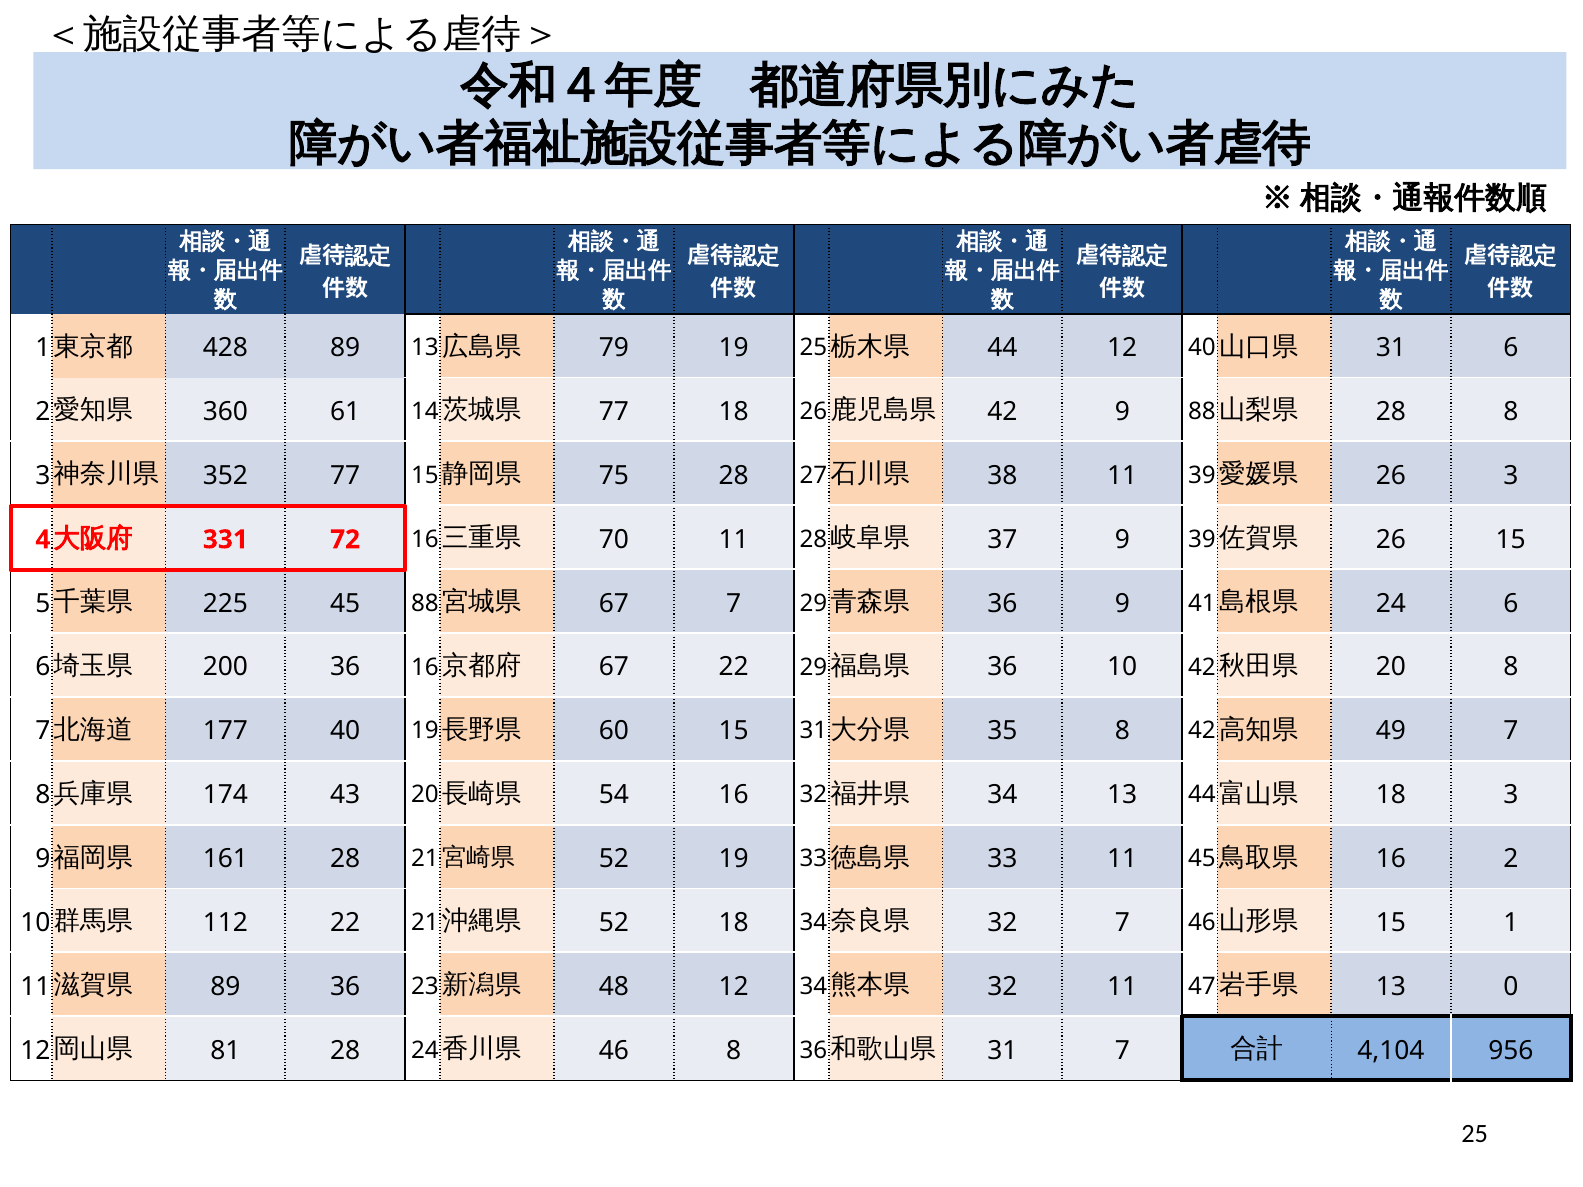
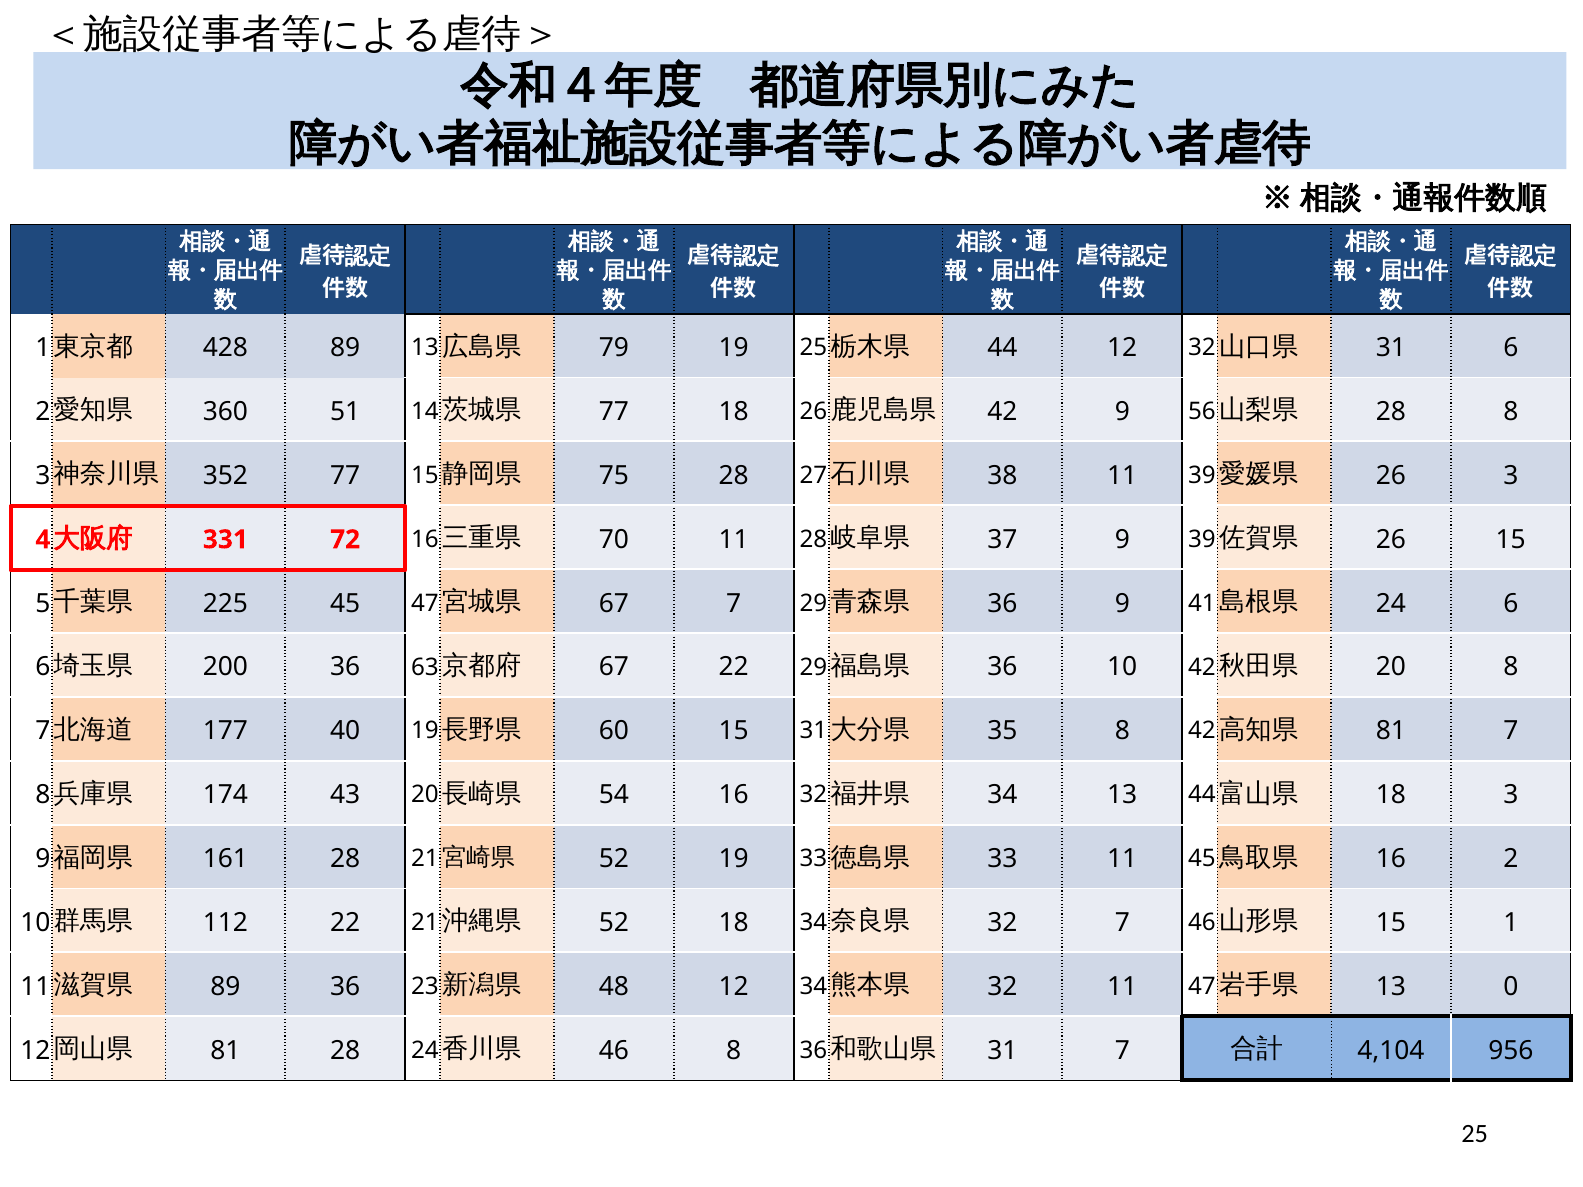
12 40: 40 -> 32
61: 61 -> 51
9 88: 88 -> 56
45 88: 88 -> 47
36 16: 16 -> 63
49 at (1391, 731): 49 -> 81
